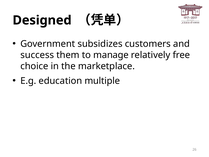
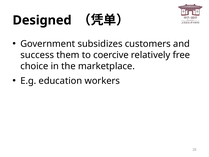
manage: manage -> coercive
multiple: multiple -> workers
